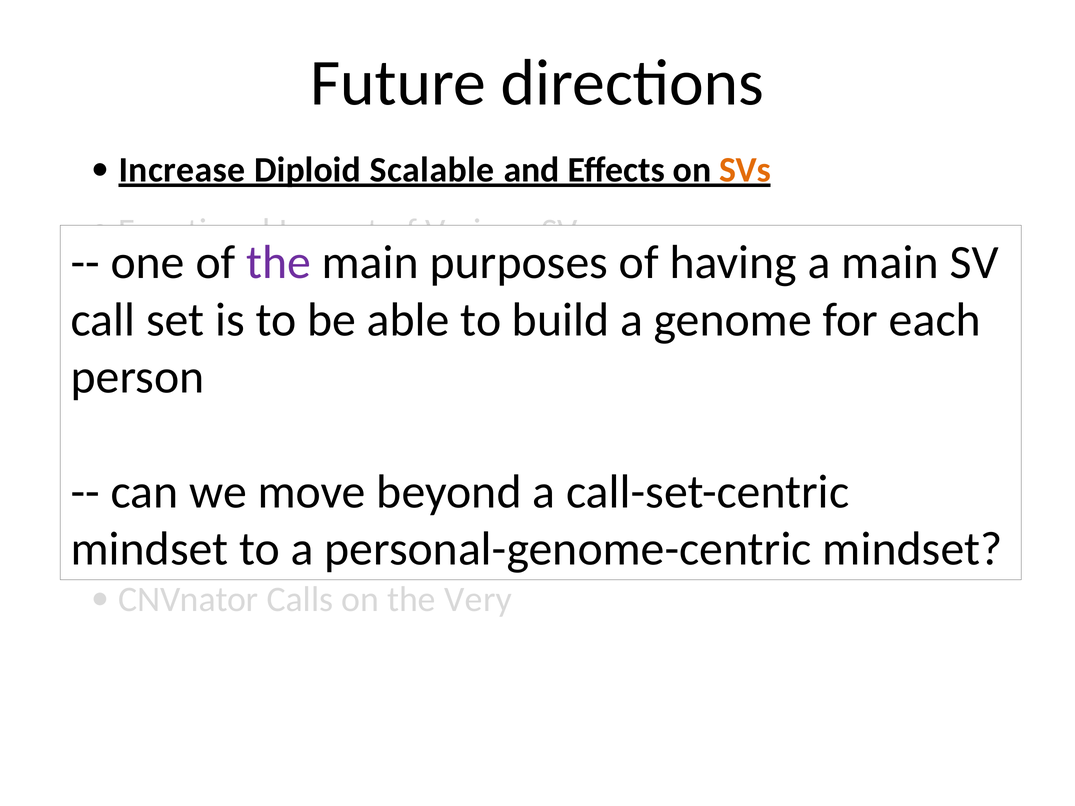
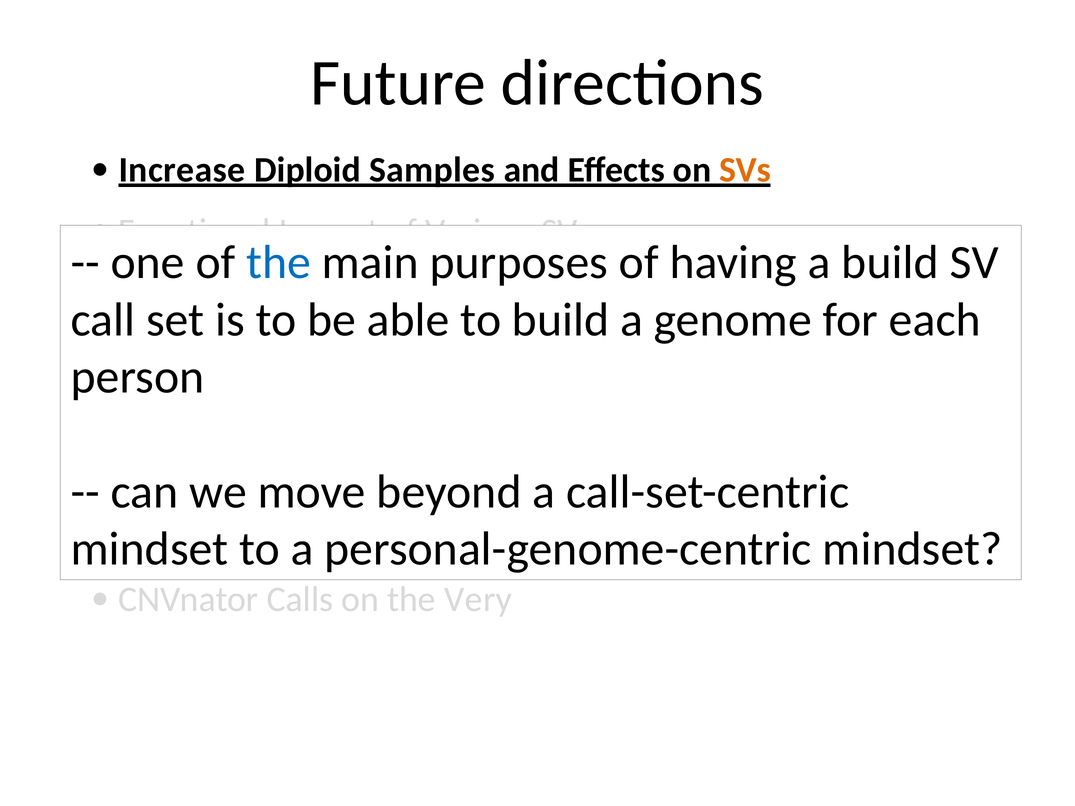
Scalable: Scalable -> Samples
the at (279, 263) colour: purple -> blue
a main: main -> build
